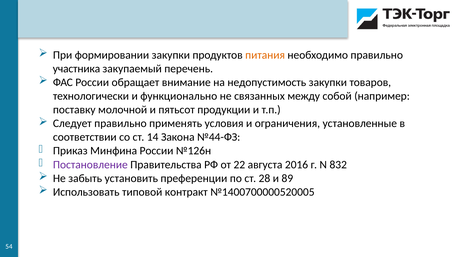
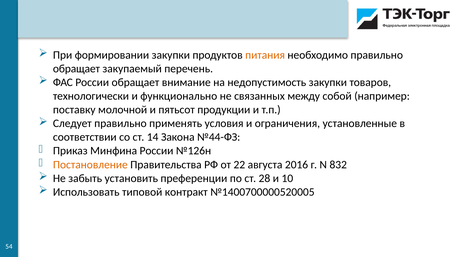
участника at (76, 69): участника -> обращает
Постановление colour: purple -> orange
89: 89 -> 10
